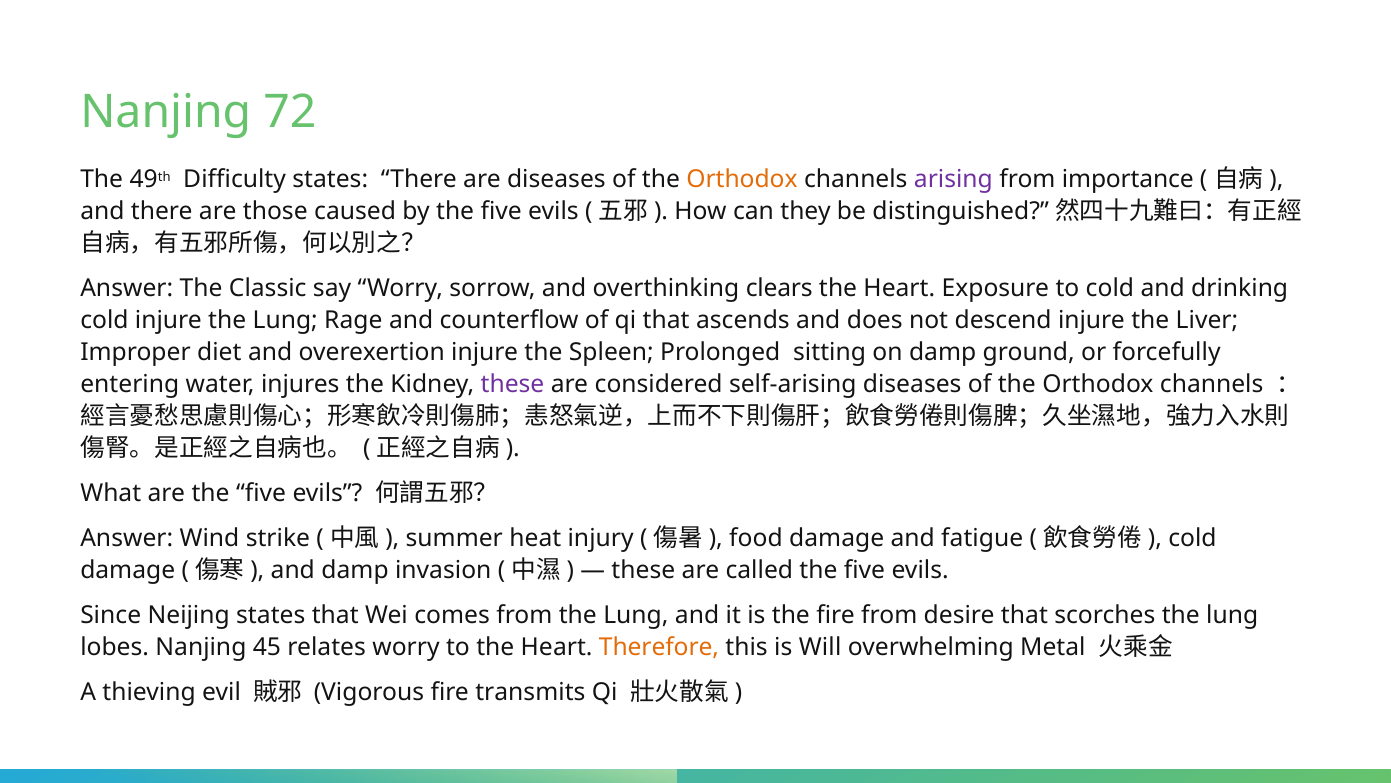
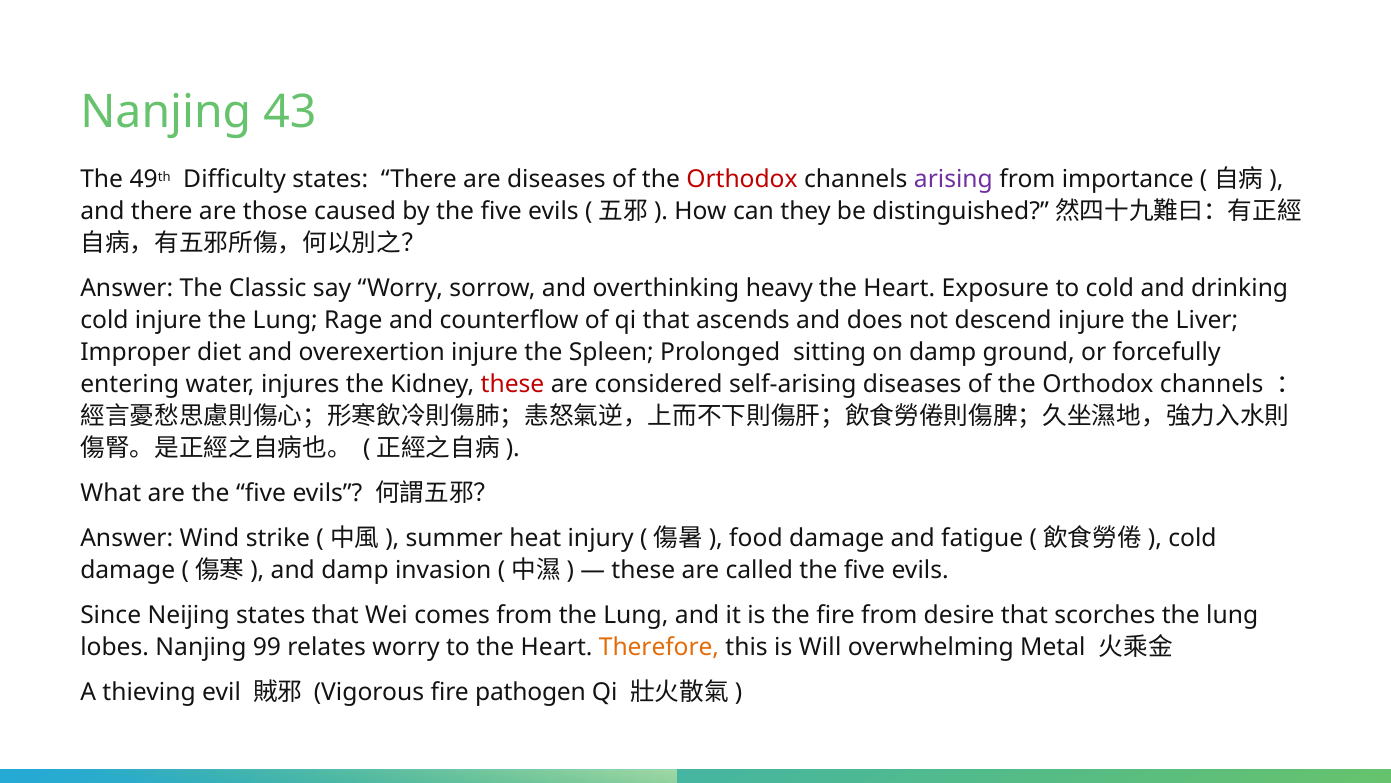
72: 72 -> 43
Orthodox at (742, 180) colour: orange -> red
clears: clears -> heavy
these at (512, 384) colour: purple -> red
45: 45 -> 99
transmits: transmits -> pathogen
